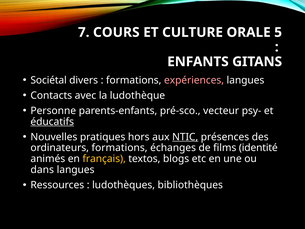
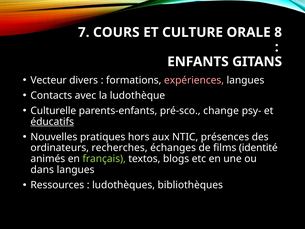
5: 5 -> 8
Sociétal: Sociétal -> Vecteur
Personne: Personne -> Culturelle
vecteur: vecteur -> change
NTIC underline: present -> none
ordinateurs formations: formations -> recherches
français colour: yellow -> light green
